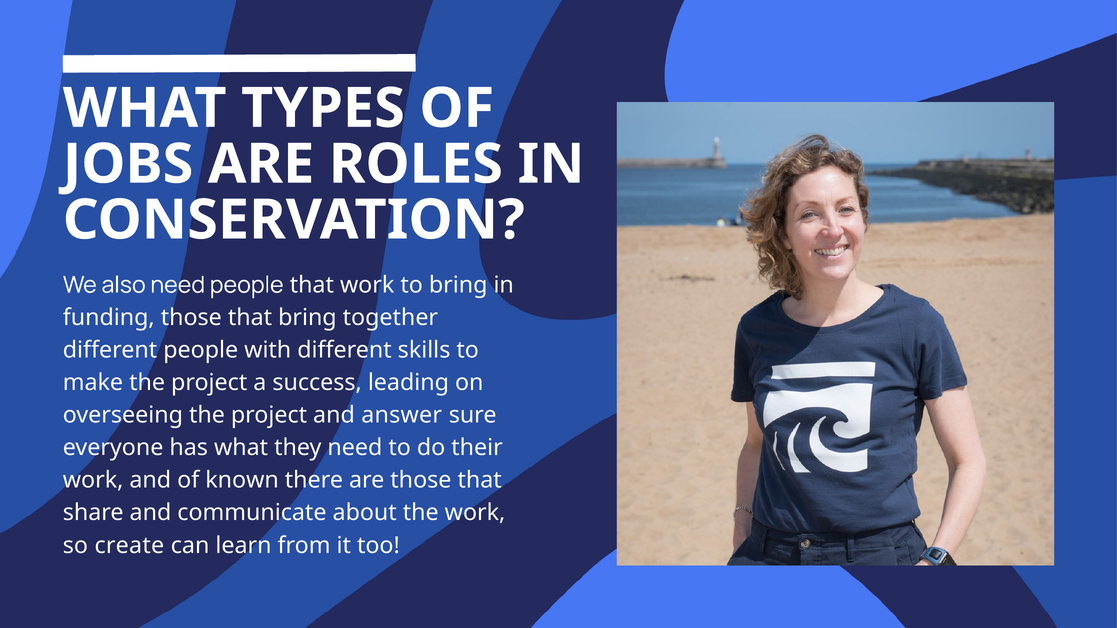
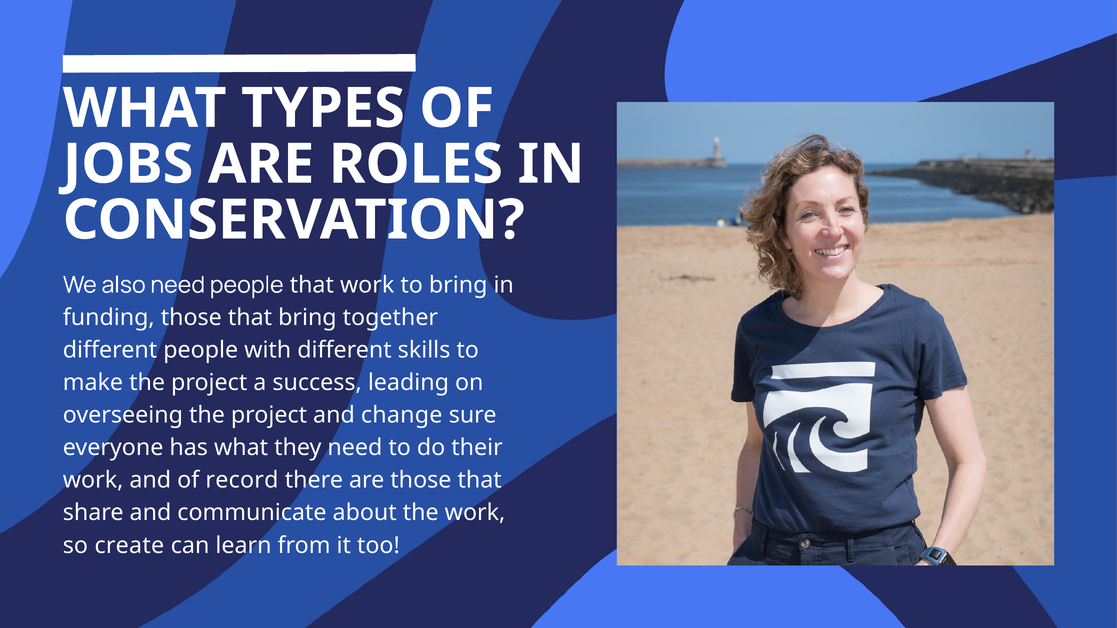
answer: answer -> change
known: known -> record
